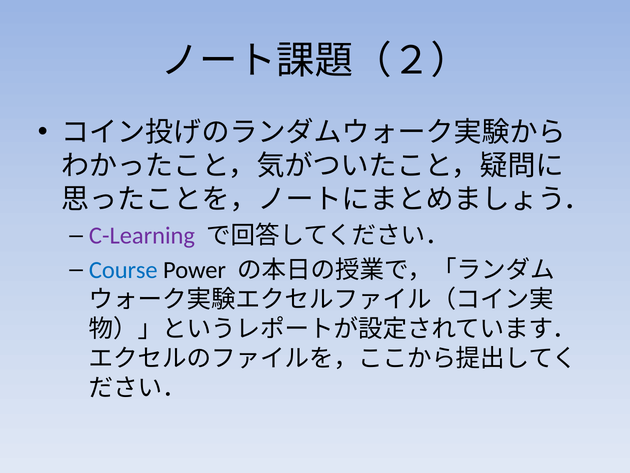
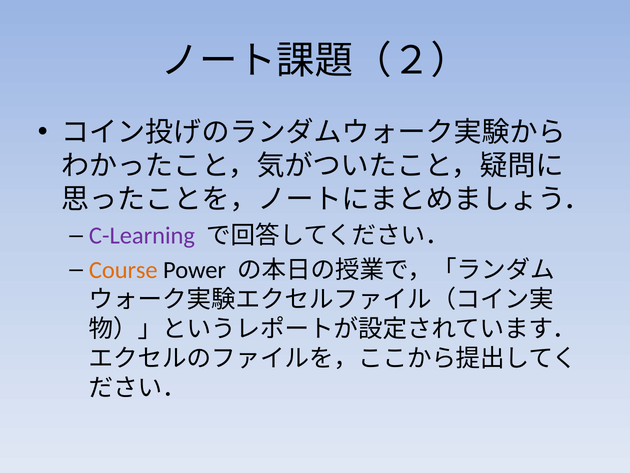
Course colour: blue -> orange
